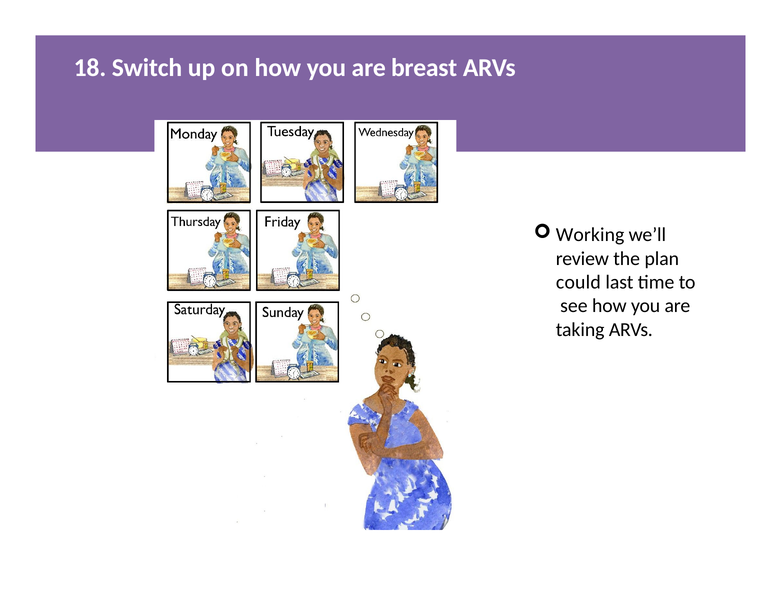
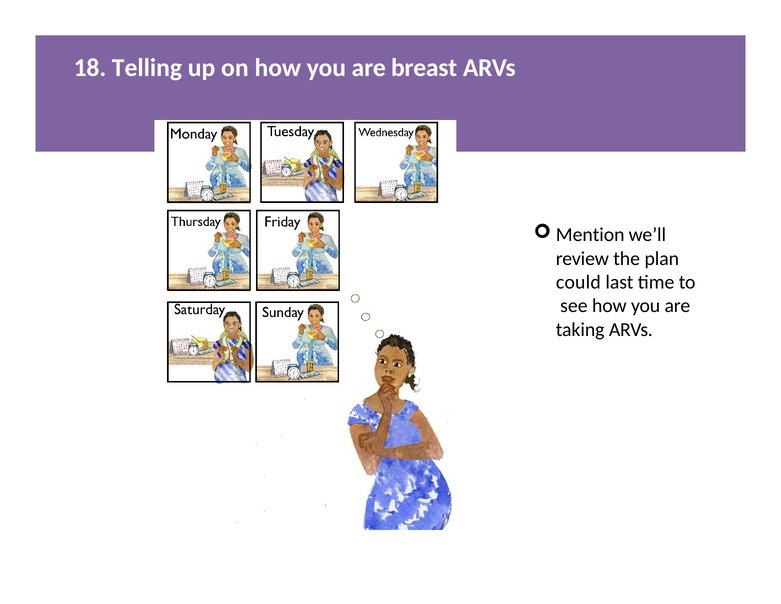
Switch: Switch -> Telling
Working: Working -> Mention
